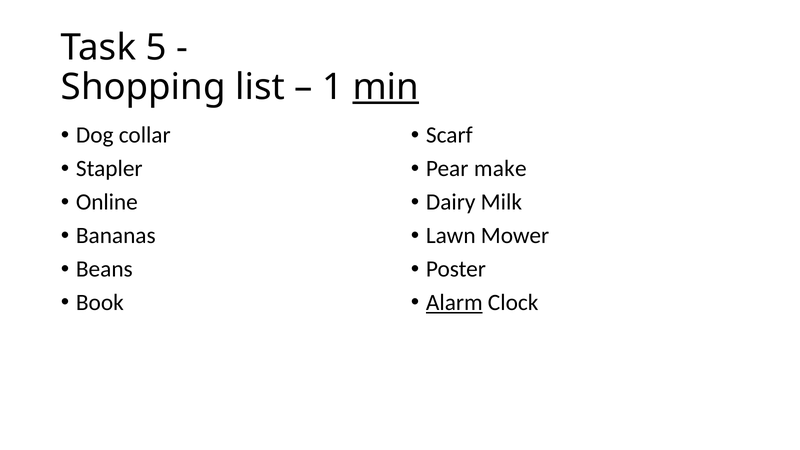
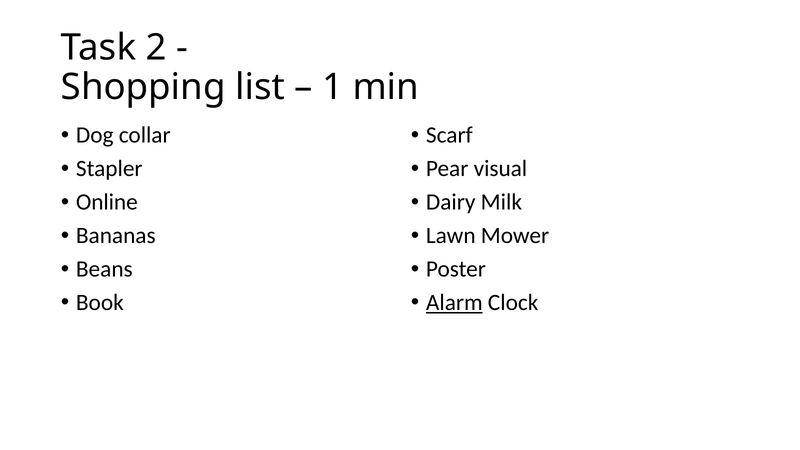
5: 5 -> 2
min underline: present -> none
make: make -> visual
